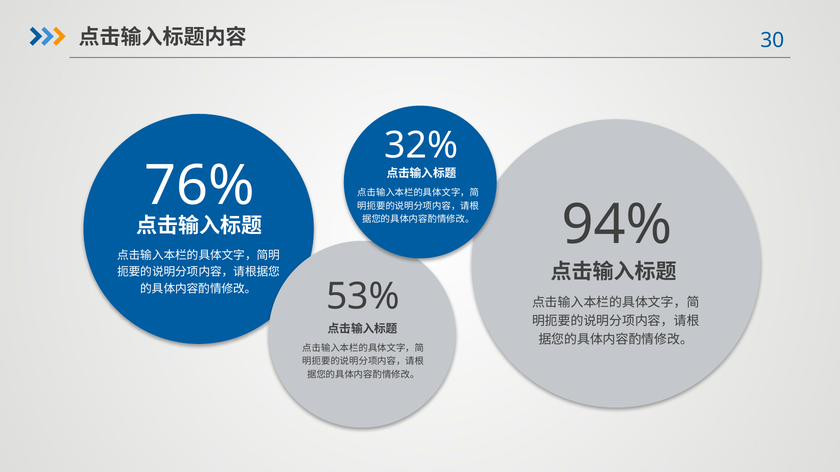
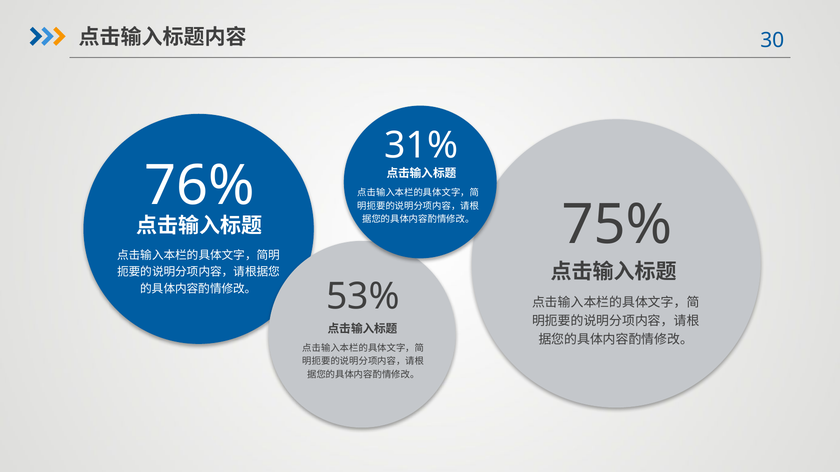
32%: 32% -> 31%
94%: 94% -> 75%
